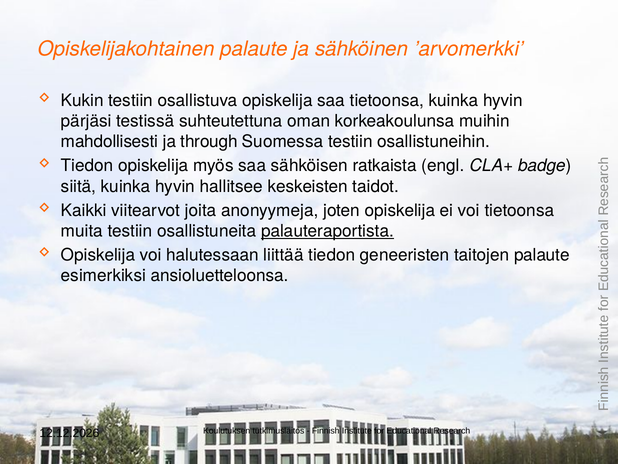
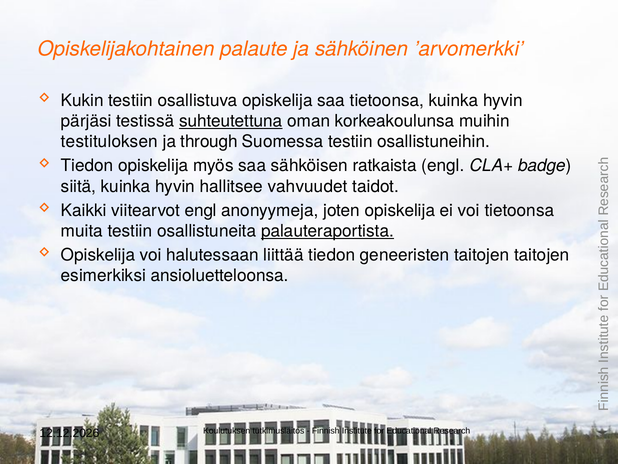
suhteutettuna underline: none -> present
mahdollisesti: mahdollisesti -> testituloksen
keskeisten: keskeisten -> vahvuudet
viitearvot joita: joita -> engl
taitojen palaute: palaute -> taitojen
